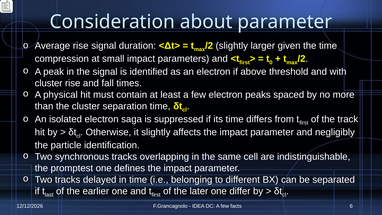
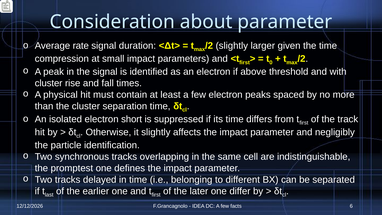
Average rise: rise -> rate
saga: saga -> short
